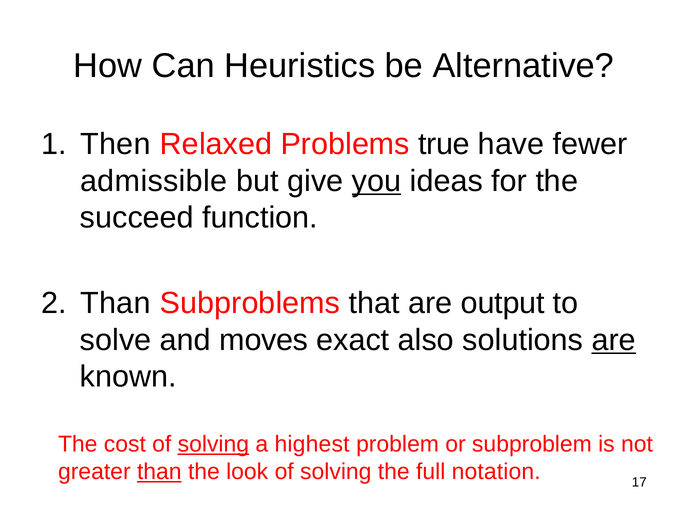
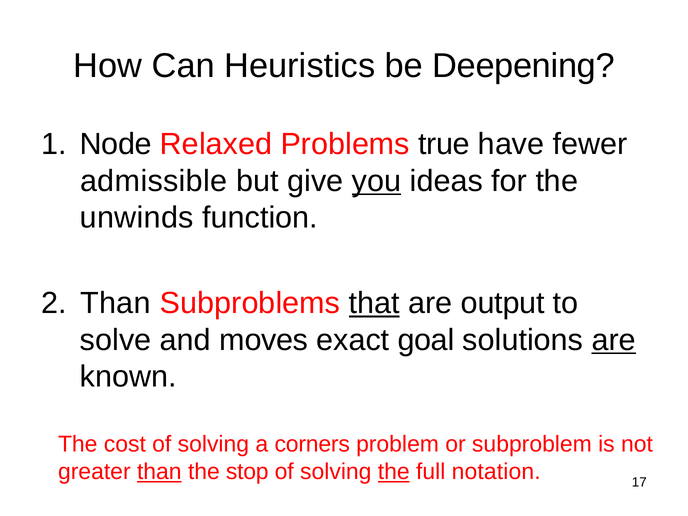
Alternative: Alternative -> Deepening
Then: Then -> Node
succeed: succeed -> unwinds
that underline: none -> present
also: also -> goal
solving at (213, 444) underline: present -> none
highest: highest -> corners
look: look -> stop
the at (394, 472) underline: none -> present
